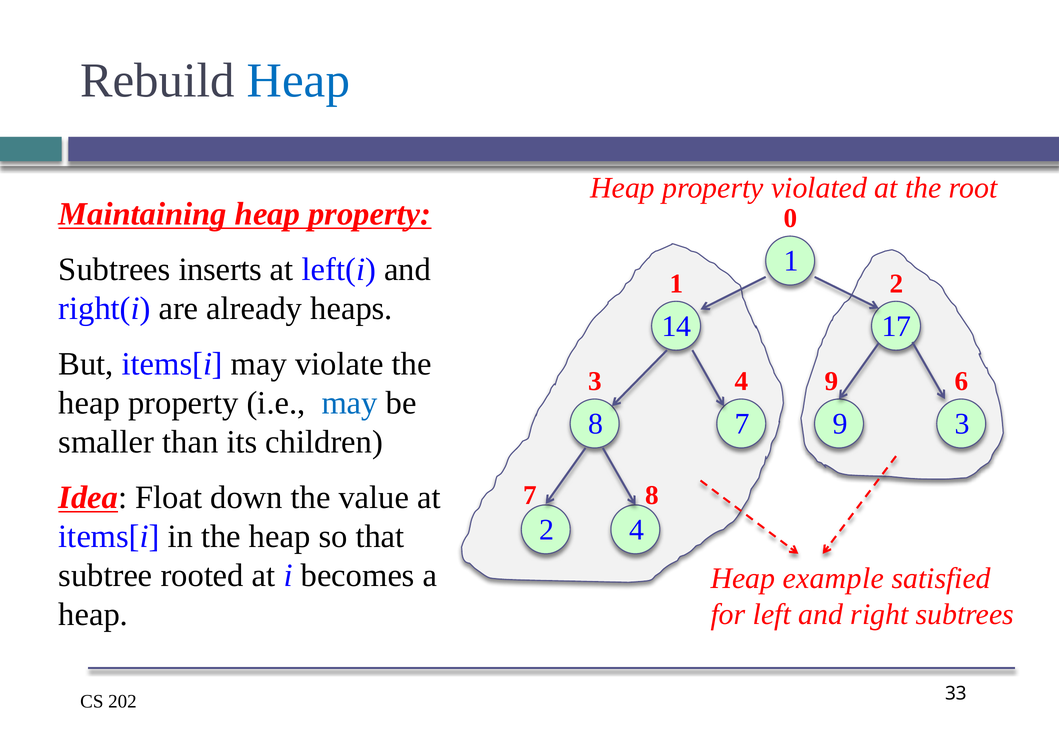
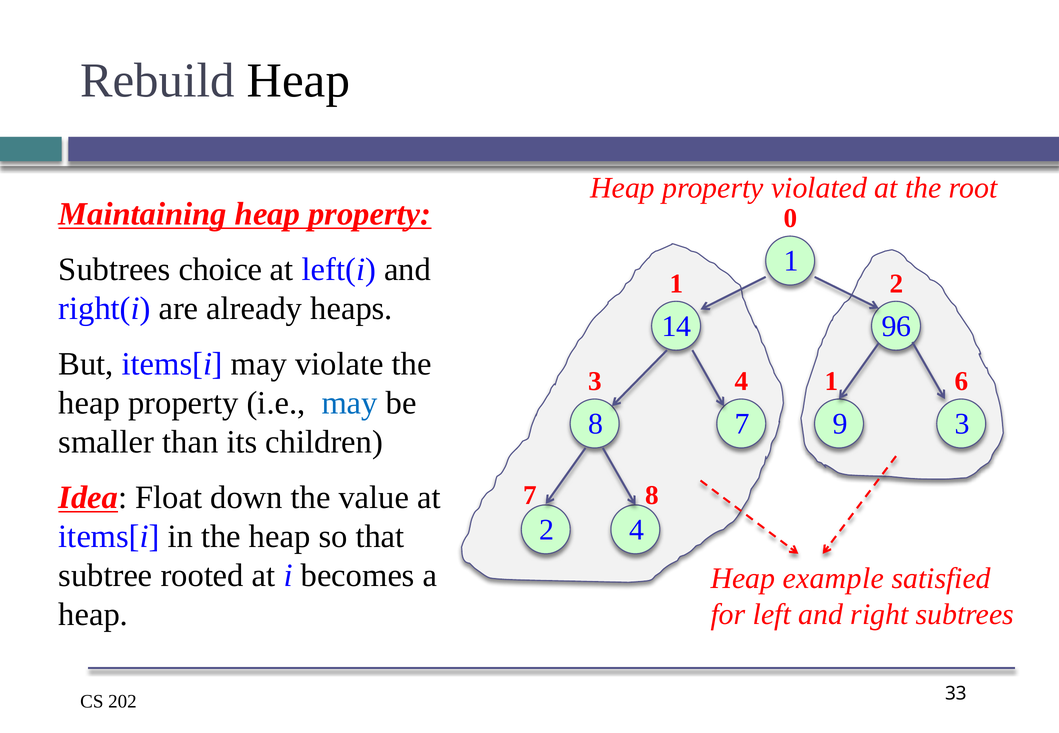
Heap at (298, 81) colour: blue -> black
inserts: inserts -> choice
17: 17 -> 96
9 at (831, 381): 9 -> 1
